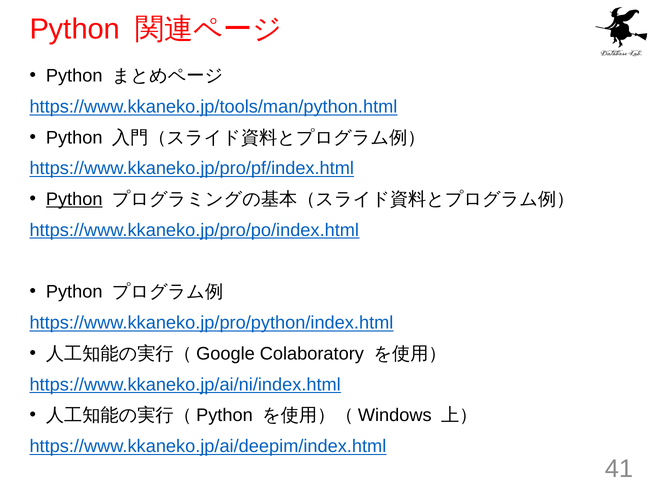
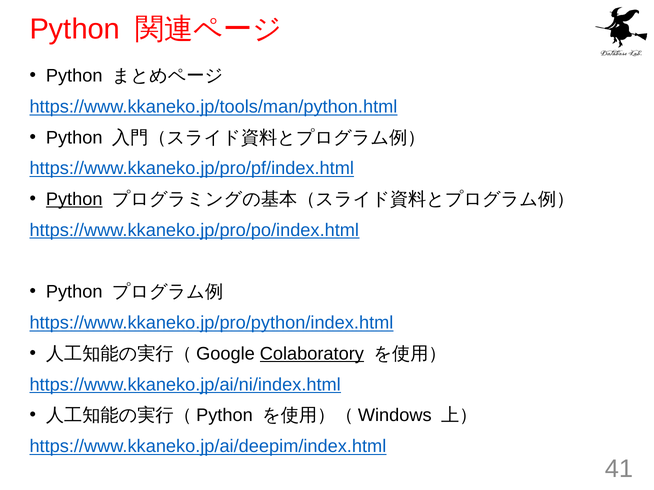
Colaboratory underline: none -> present
